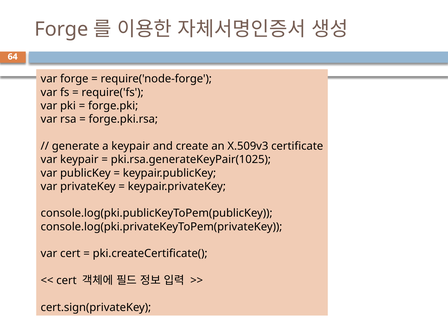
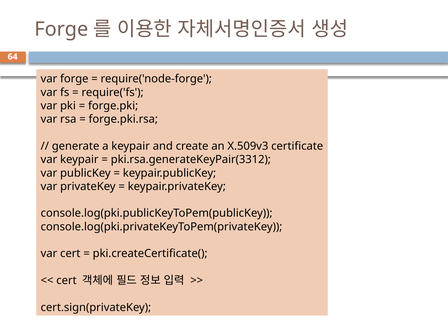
pki.rsa.generateKeyPair(1025: pki.rsa.generateKeyPair(1025 -> pki.rsa.generateKeyPair(3312
